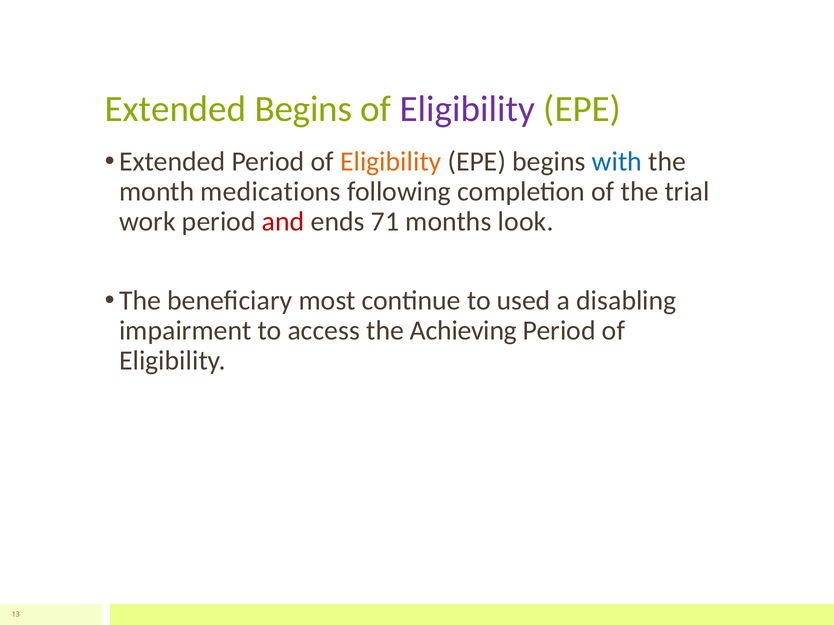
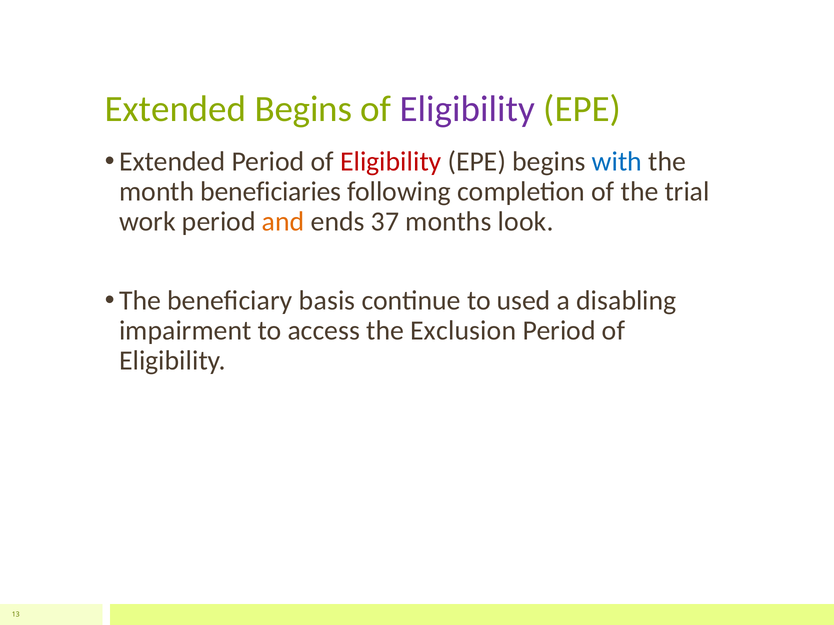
Eligibility at (391, 162) colour: orange -> red
medications: medications -> beneficiaries
and colour: red -> orange
71: 71 -> 37
most: most -> basis
Achieving: Achieving -> Exclusion
